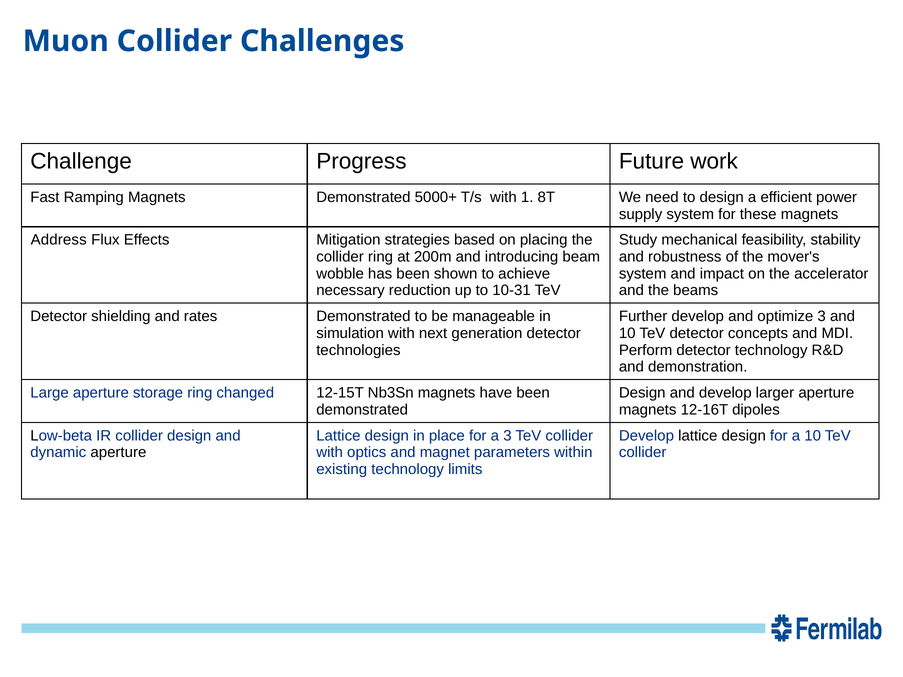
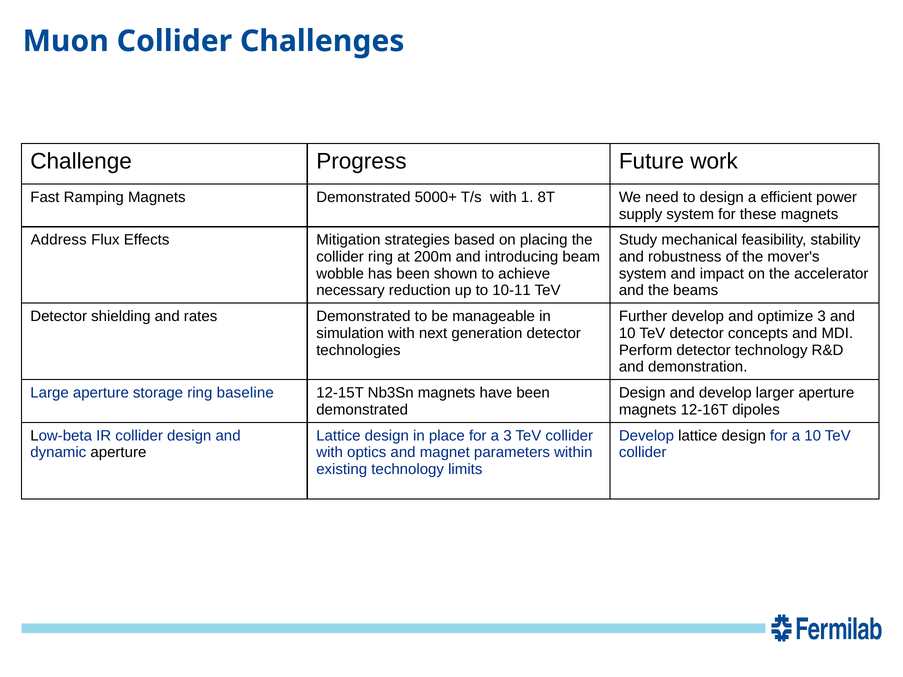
10-31: 10-31 -> 10-11
changed: changed -> baseline
